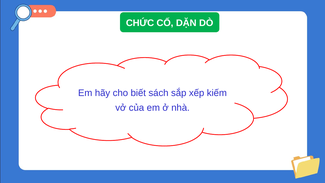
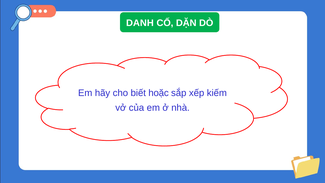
CHỨC: CHỨC -> DANH
sách: sách -> hoặc
